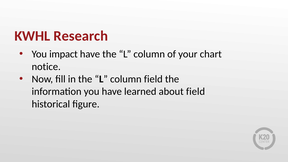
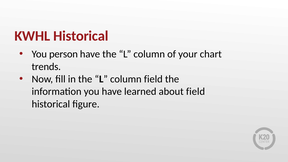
KWHL Research: Research -> Historical
impact: impact -> person
notice: notice -> trends
